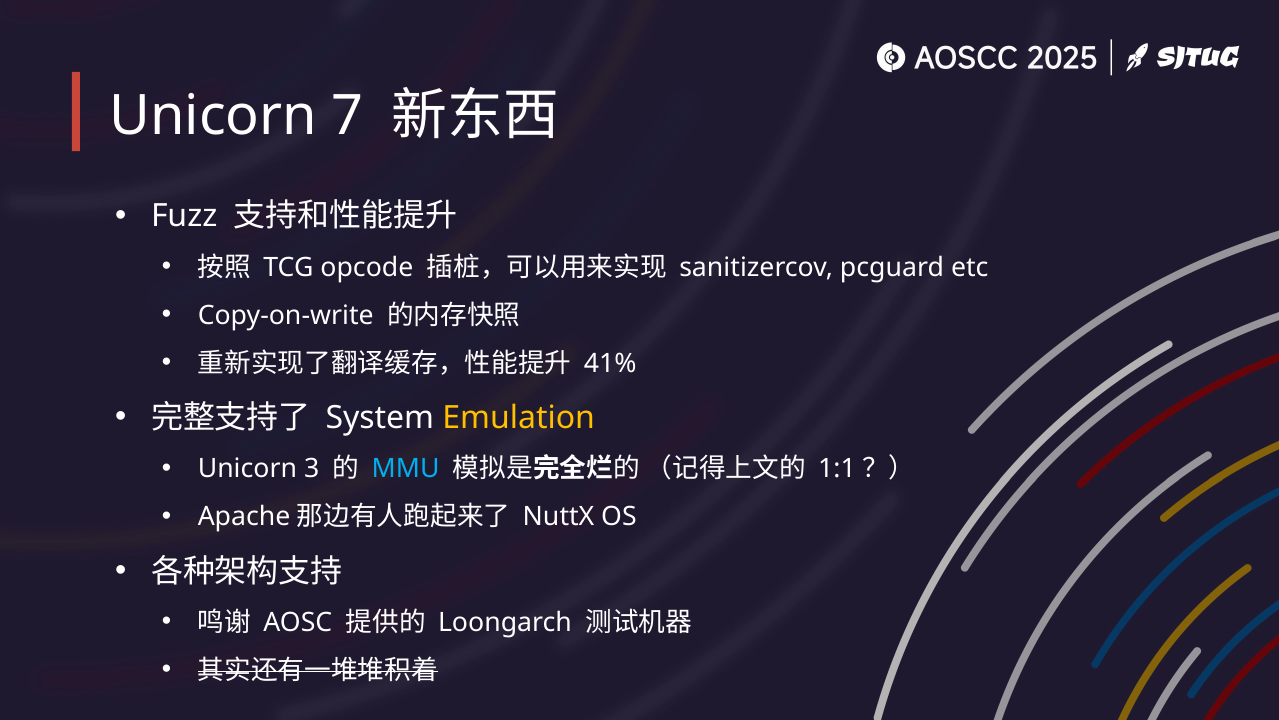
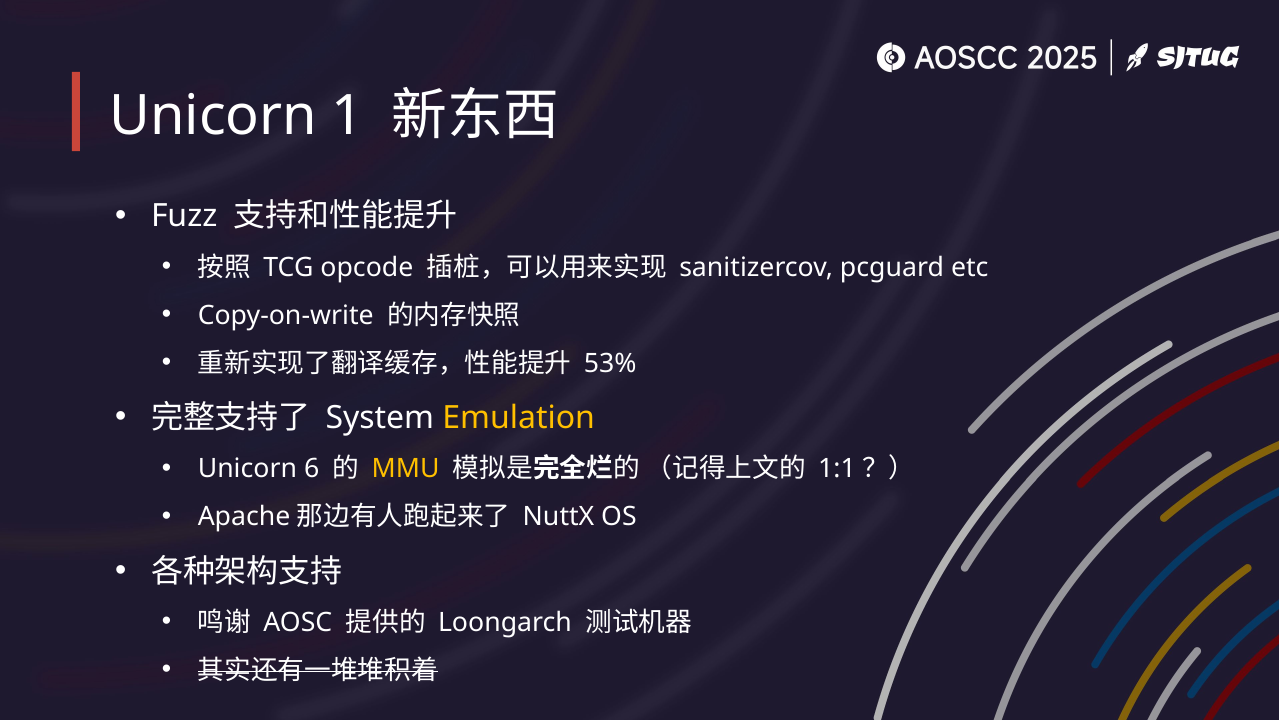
7: 7 -> 1
41%: 41% -> 53%
3: 3 -> 6
MMU colour: light blue -> yellow
